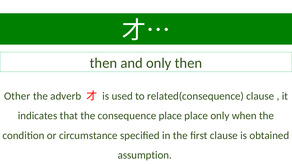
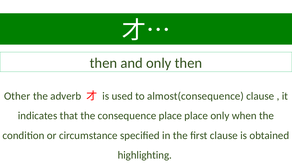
related(consequence: related(consequence -> almost(consequence
assumption: assumption -> highlighting
